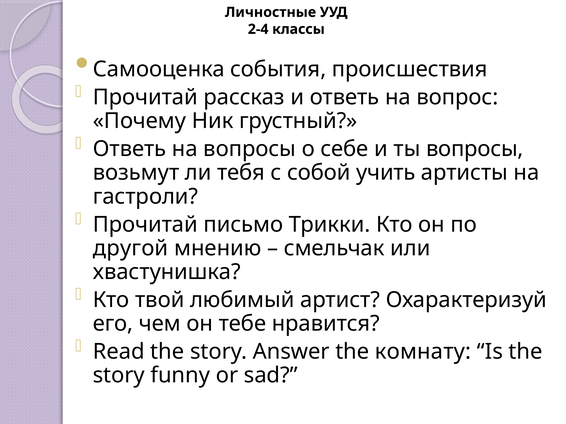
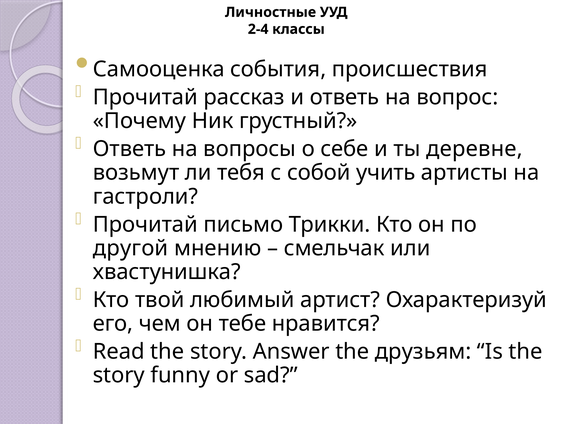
ты вопросы: вопросы -> деревне
комнату: комнату -> друзьям
